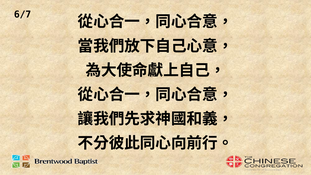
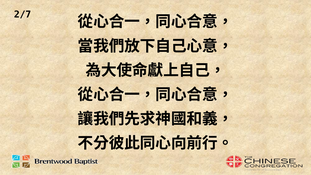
6/7: 6/7 -> 2/7
